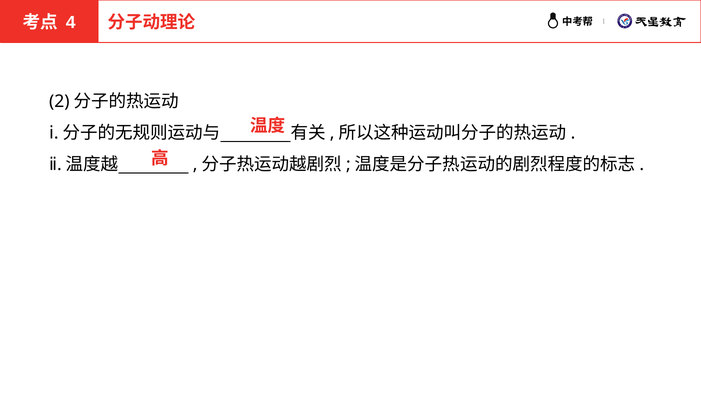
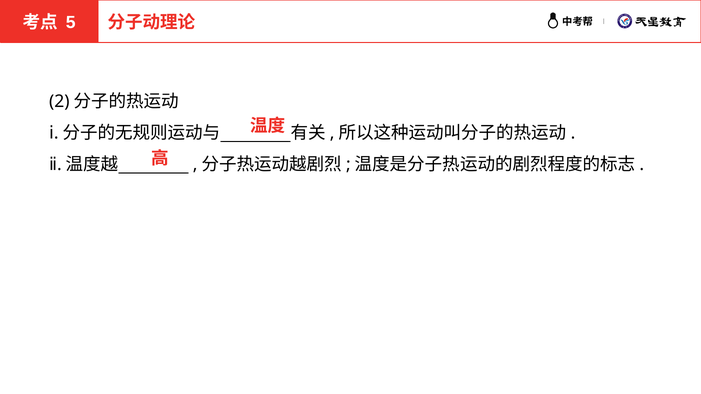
4: 4 -> 5
